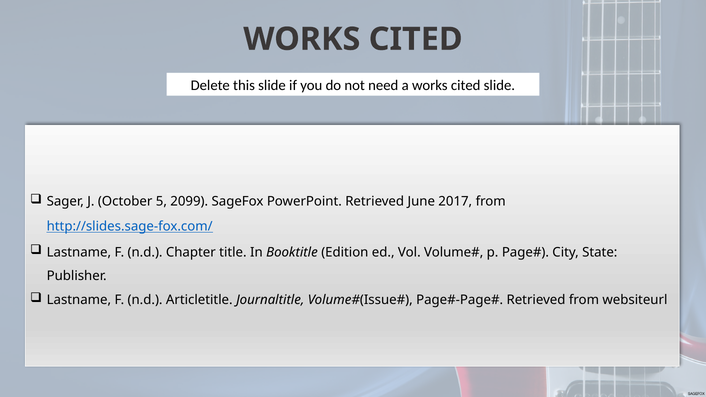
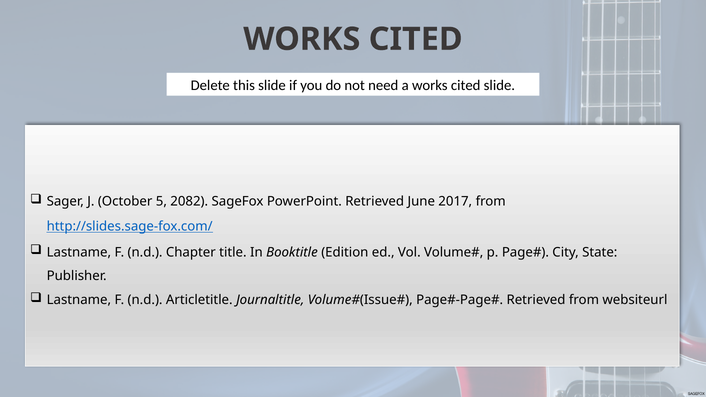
2099: 2099 -> 2082
